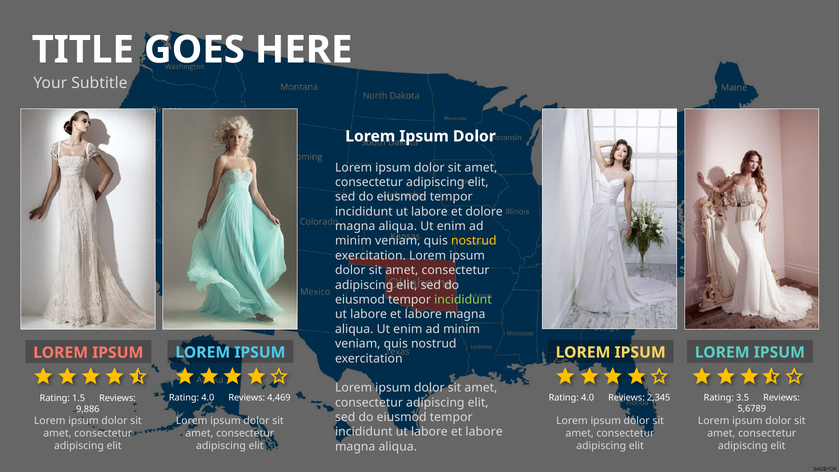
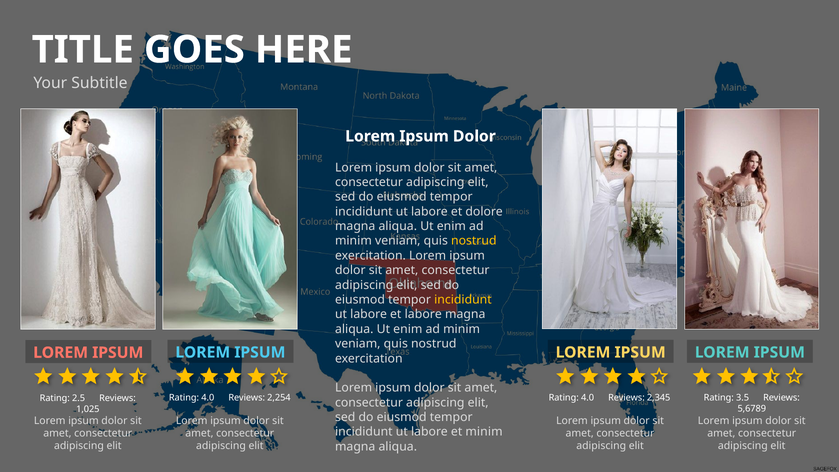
incididunt at (463, 300) colour: light green -> yellow
4,469: 4,469 -> 2,254
1.5: 1.5 -> 2.5
9,886: 9,886 -> 1,025
labore at (484, 432): labore -> minim
